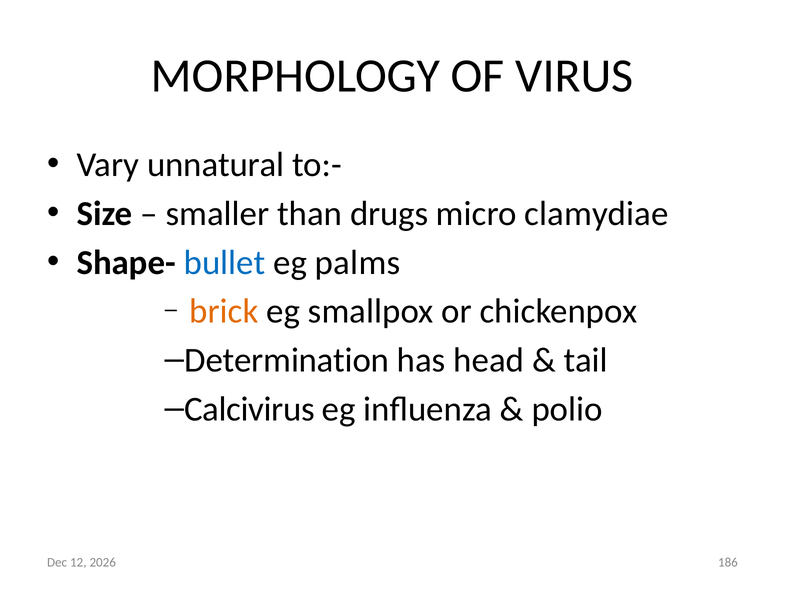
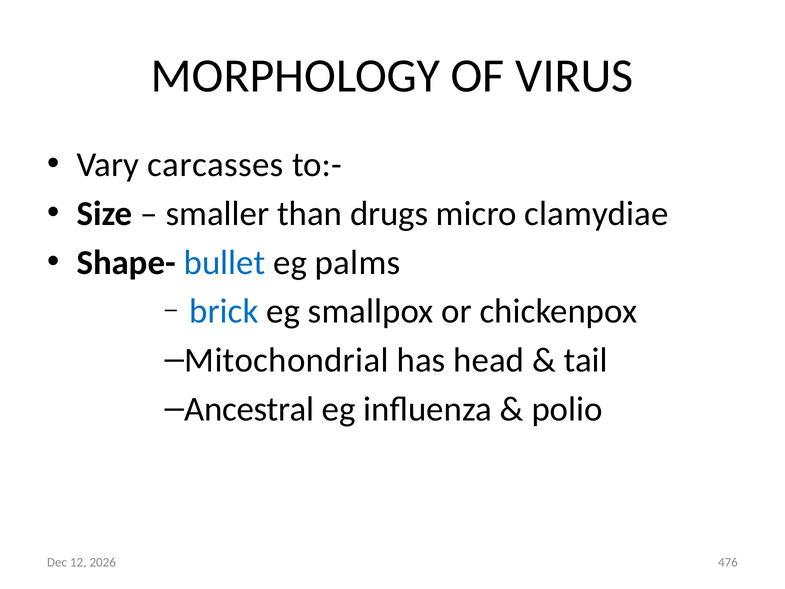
unnatural: unnatural -> carcasses
brick colour: orange -> blue
Determination: Determination -> Mitochondrial
Calcivirus: Calcivirus -> Ancestral
186: 186 -> 476
